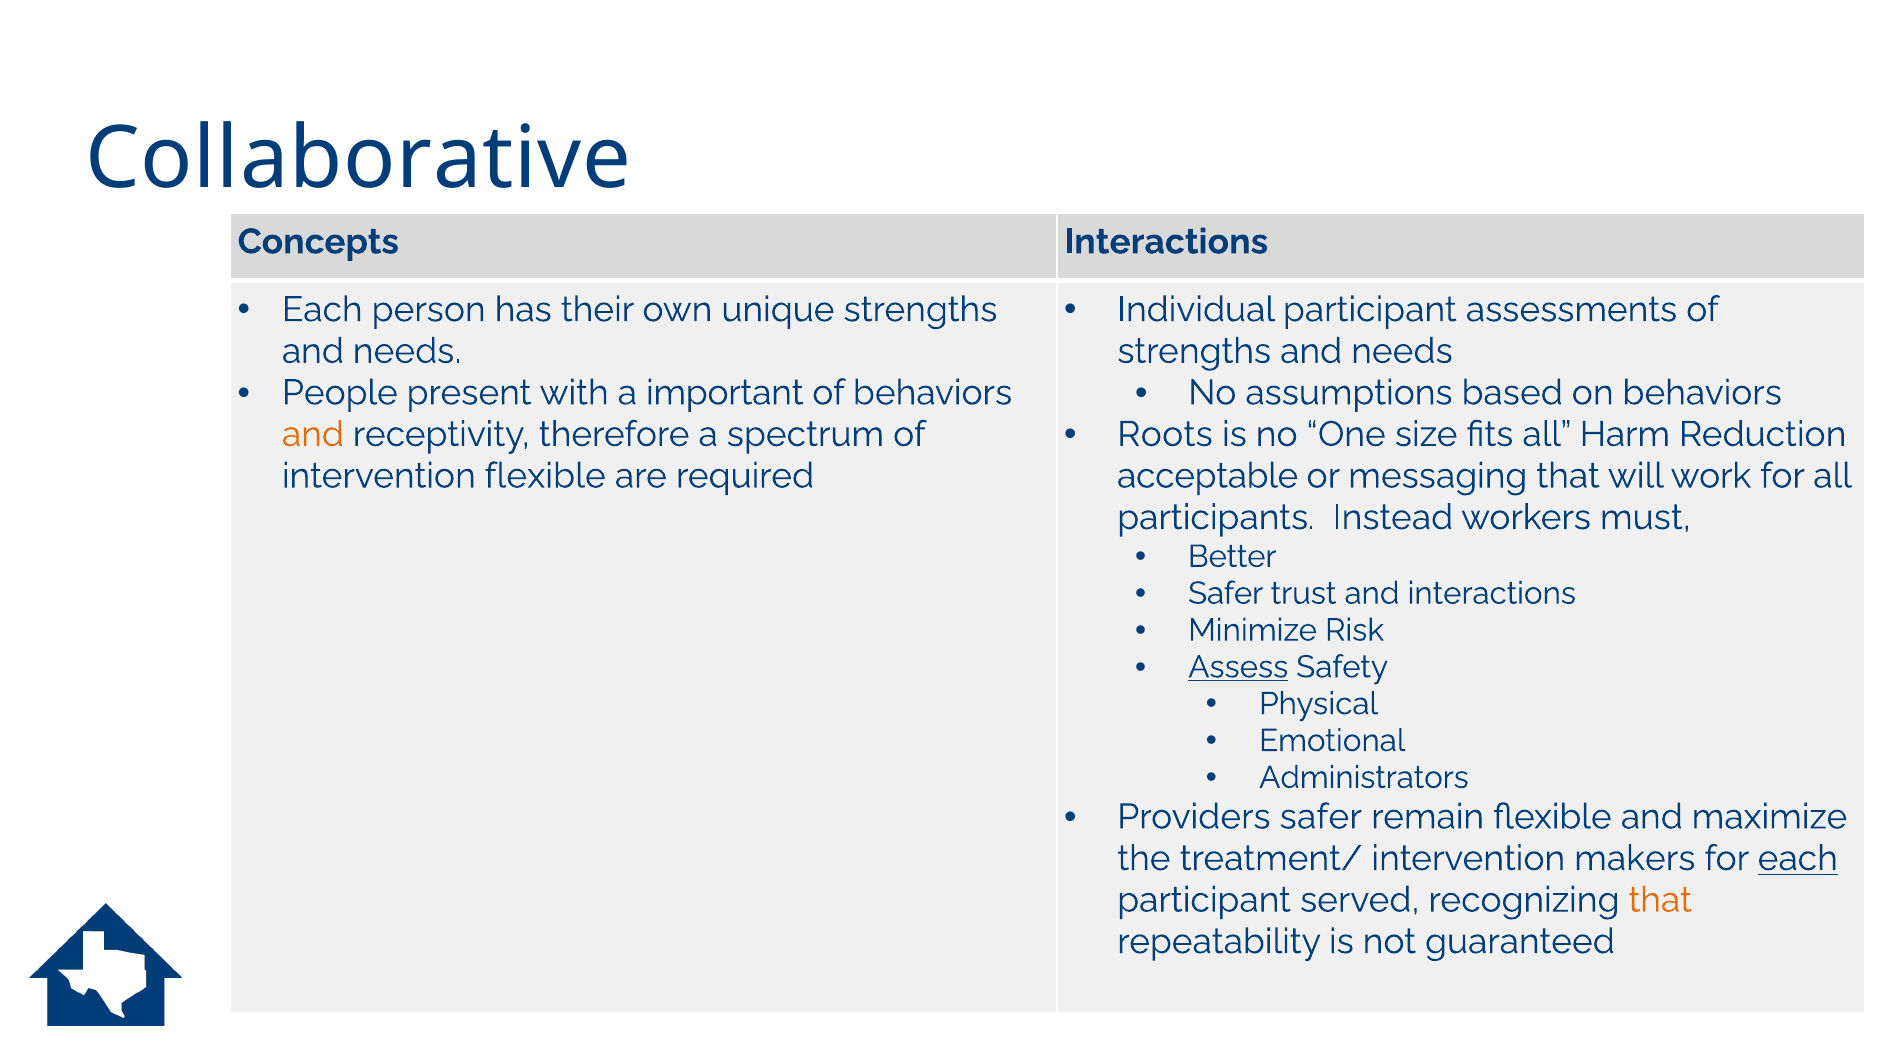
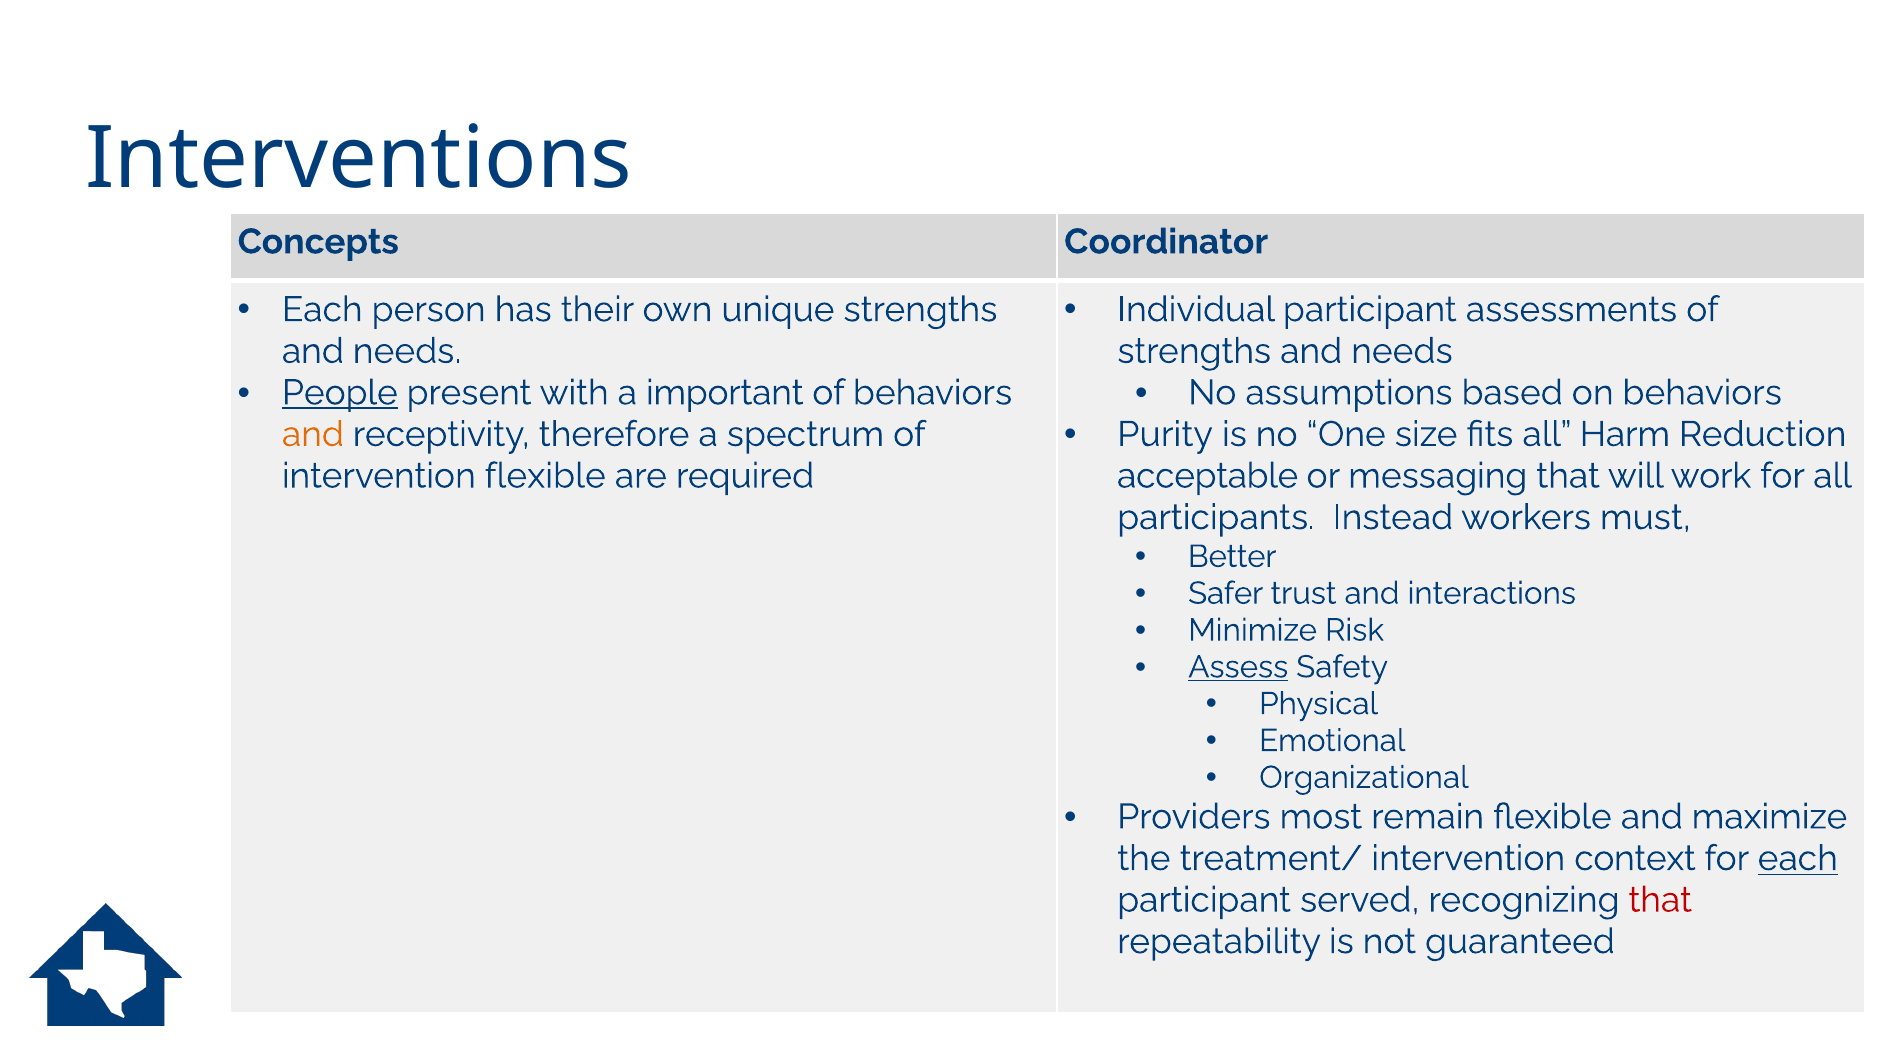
Collaborative: Collaborative -> Interventions
Concepts Interactions: Interactions -> Coordinator
People underline: none -> present
Roots: Roots -> Purity
Administrators: Administrators -> Organizational
Providers safer: safer -> most
makers: makers -> context
that at (1660, 900) colour: orange -> red
